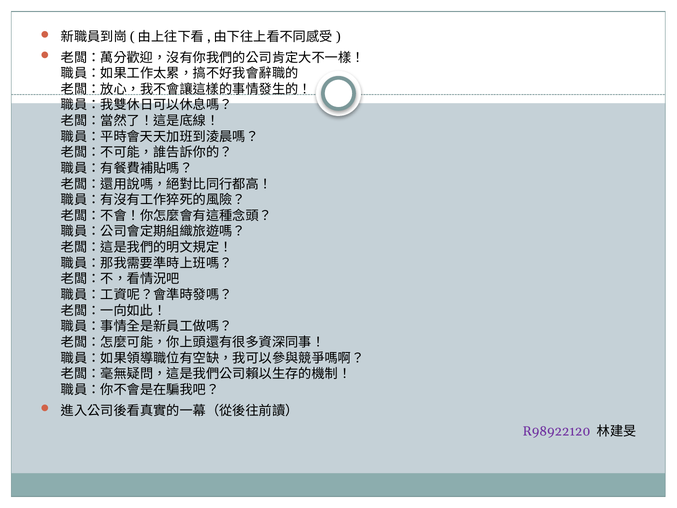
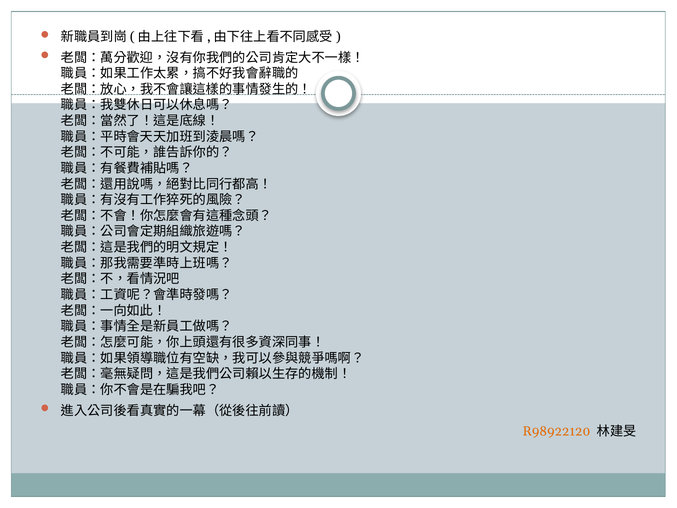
R98922120 colour: purple -> orange
